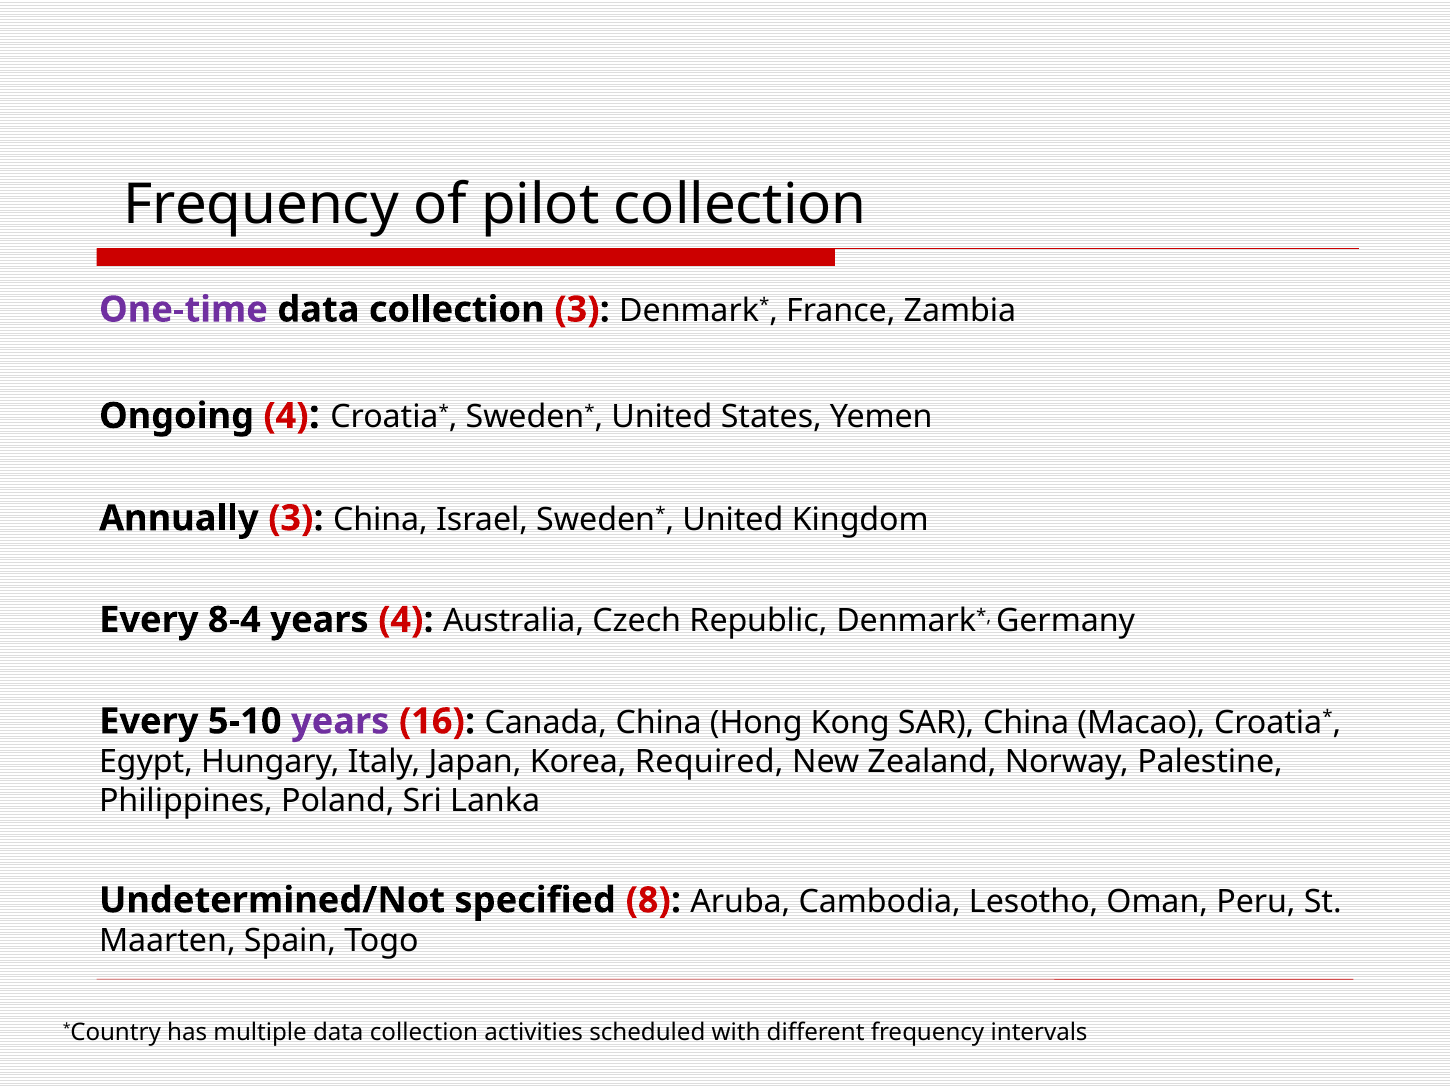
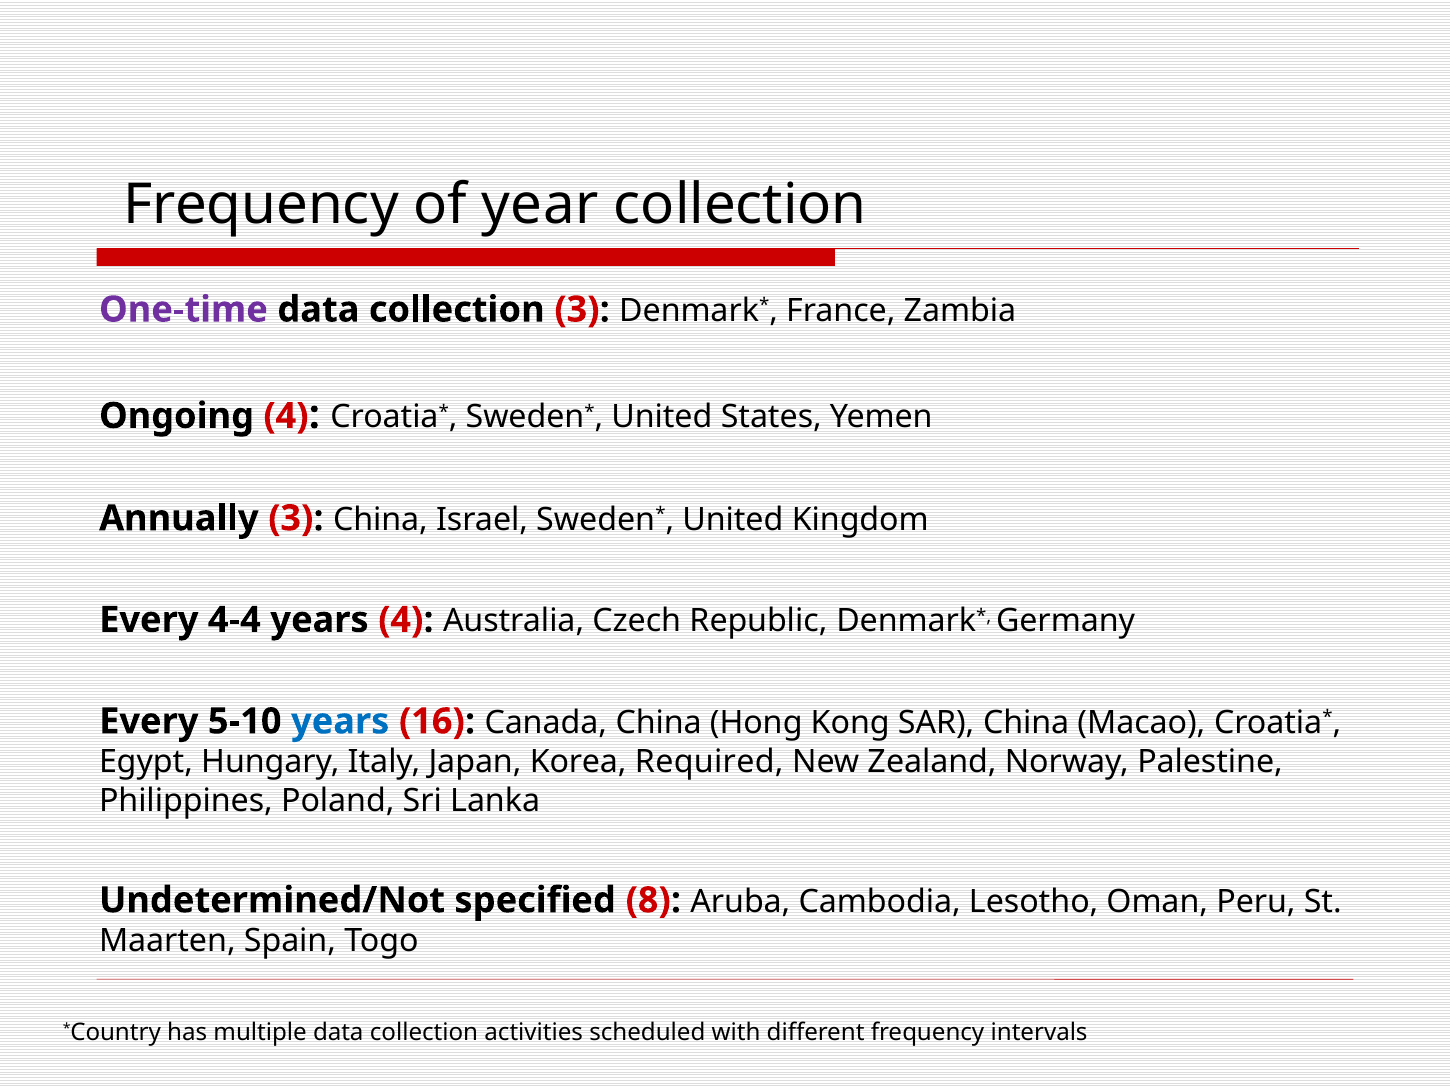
pilot: pilot -> year
8-4: 8-4 -> 4-4
years at (340, 721) colour: purple -> blue
